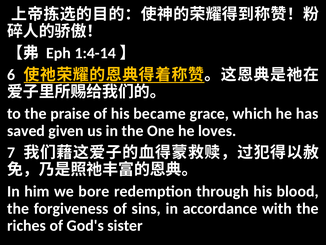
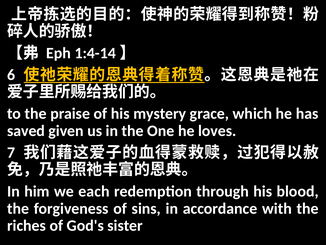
became: became -> mystery
bore: bore -> each
